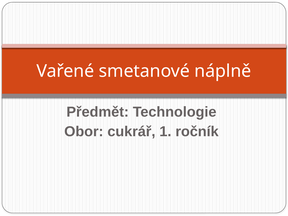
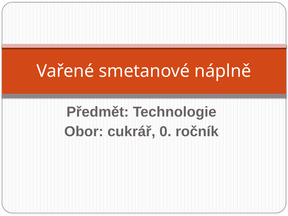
1: 1 -> 0
